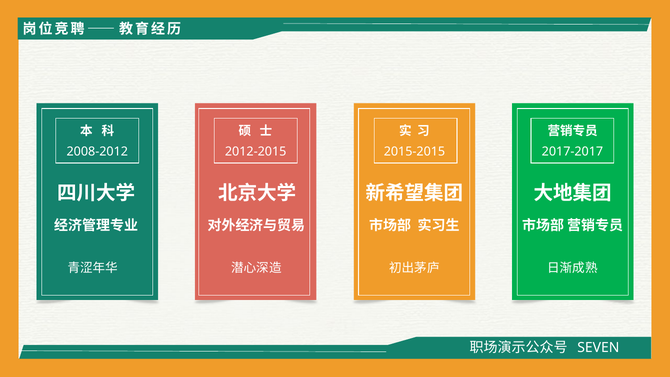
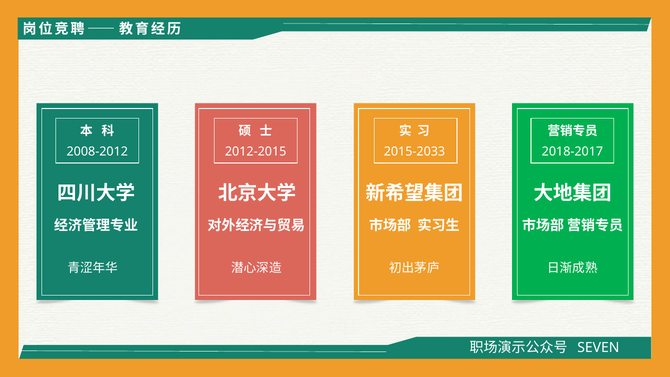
2015-2015: 2015-2015 -> 2015-2033
2017-2017: 2017-2017 -> 2018-2017
